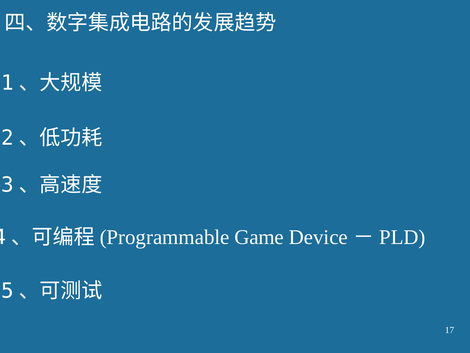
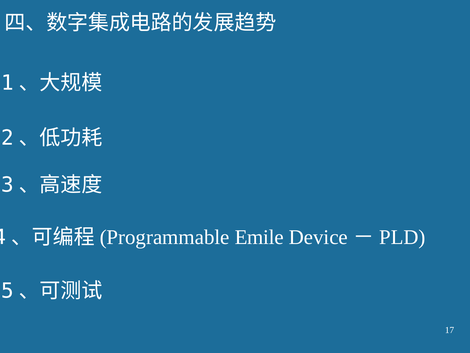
Game: Game -> Emile
